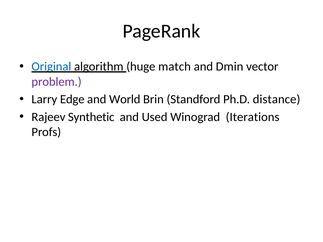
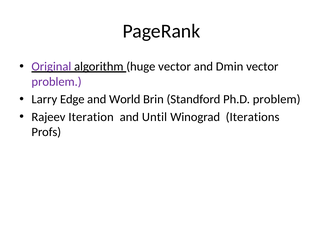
Original colour: blue -> purple
huge match: match -> vector
Ph.D distance: distance -> problem
Synthetic: Synthetic -> Iteration
Used: Used -> Until
